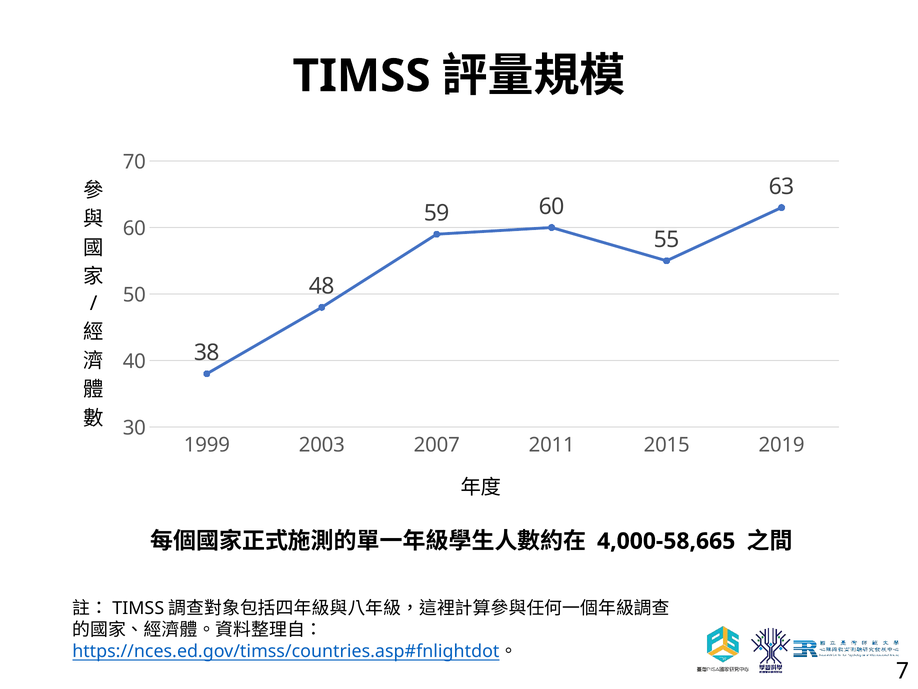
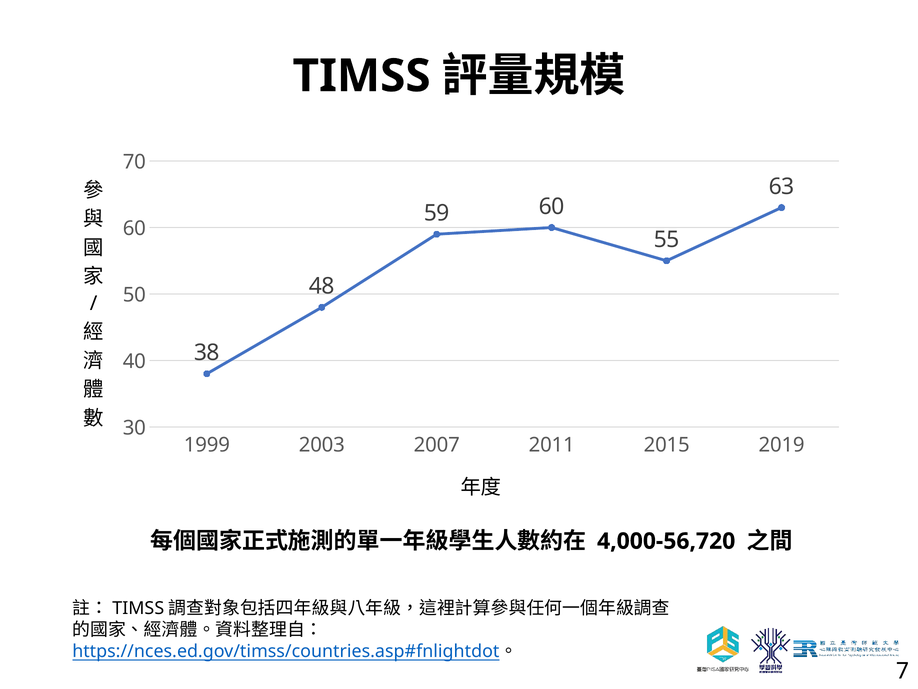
4,000-58,665: 4,000-58,665 -> 4,000-56,720
